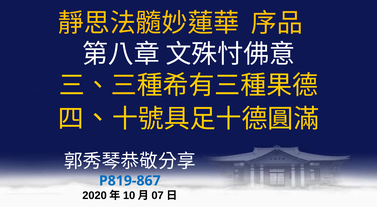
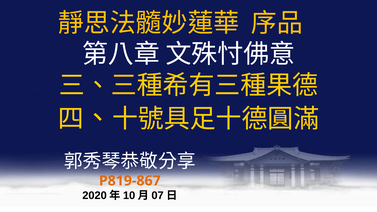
P819-867 colour: blue -> orange
